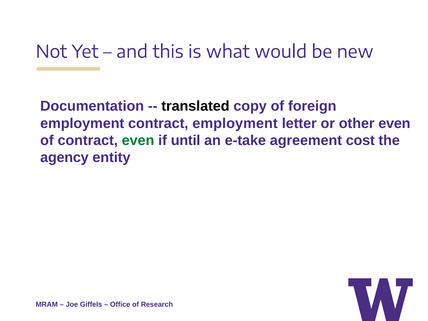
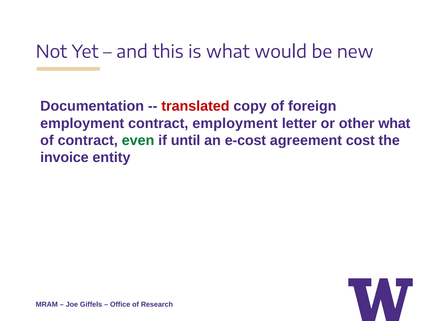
translated colour: black -> red
other even: even -> what
e-take: e-take -> e-cost
agency: agency -> invoice
